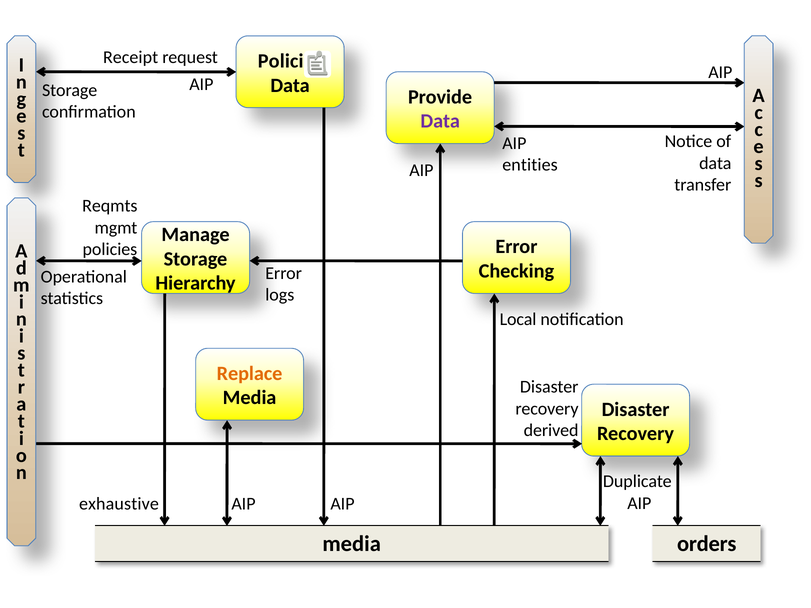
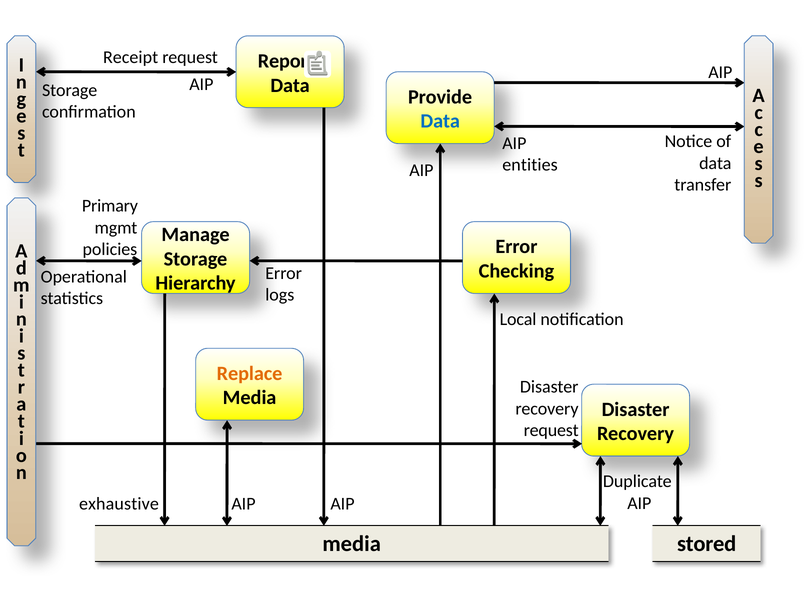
Policies at (290, 61): Policies -> Reports
Data at (440, 121) colour: purple -> blue
Reqmts: Reqmts -> Primary
derived at (551, 430): derived -> request
orders: orders -> stored
